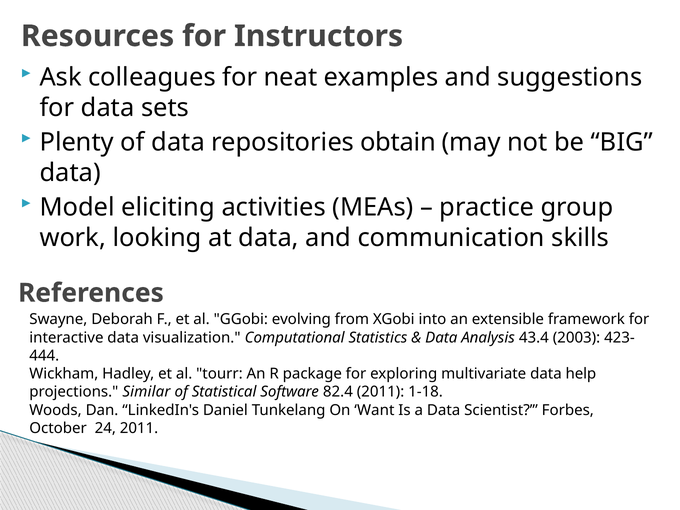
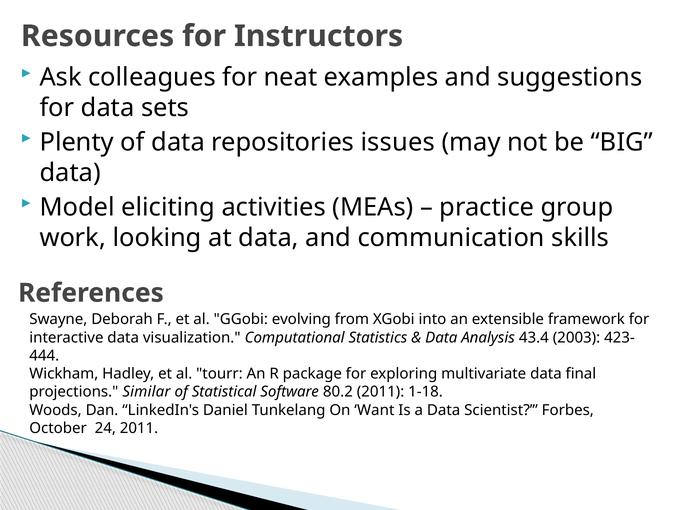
obtain: obtain -> issues
help: help -> final
82.4: 82.4 -> 80.2
